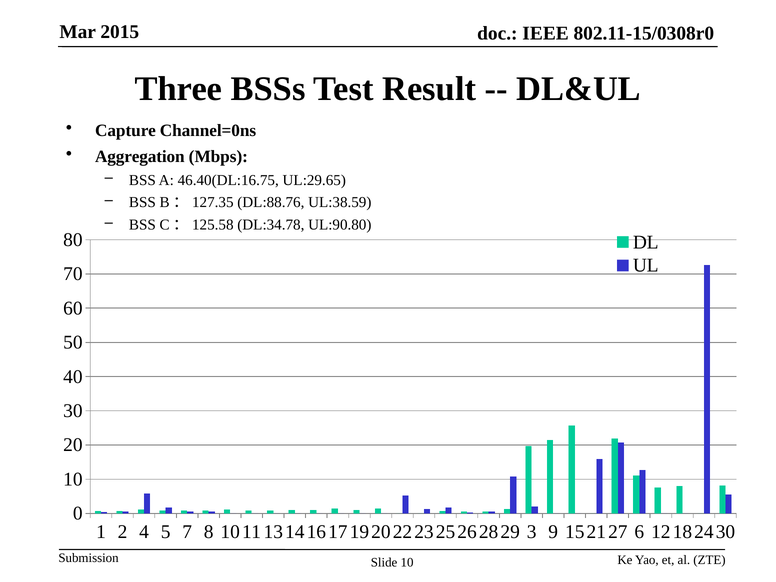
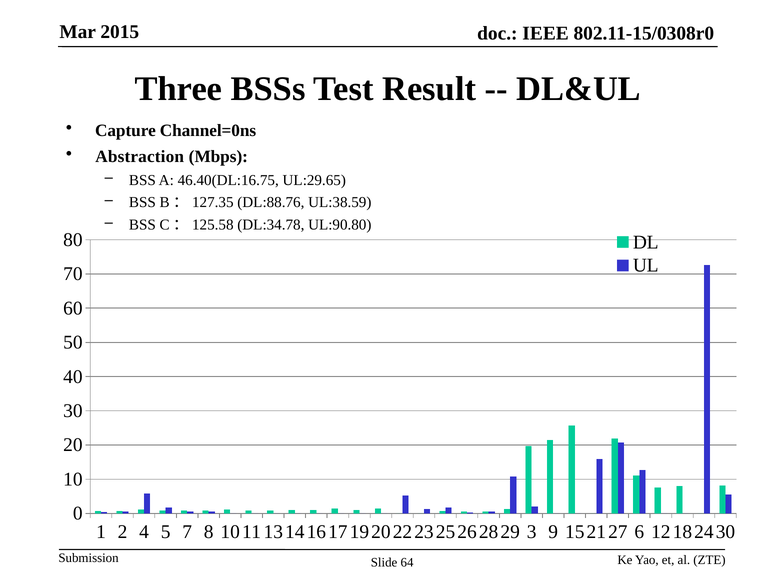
Aggregation: Aggregation -> Abstraction
Slide 10: 10 -> 64
